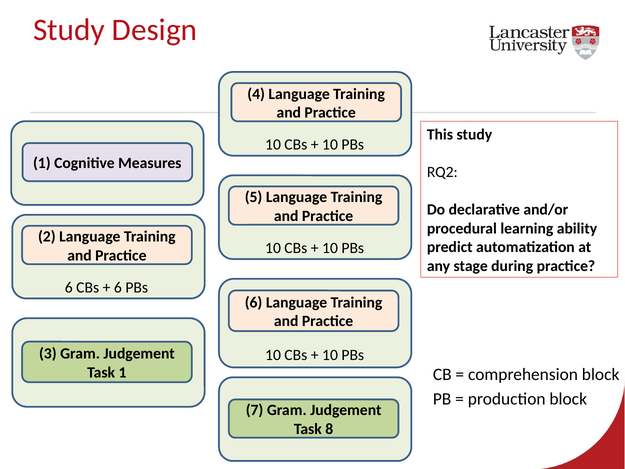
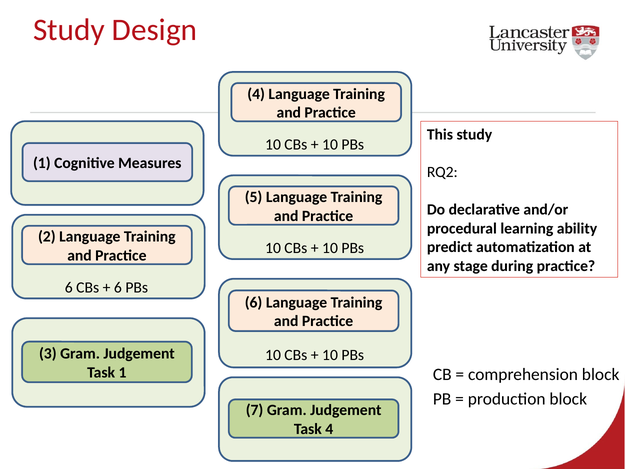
Task 8: 8 -> 4
